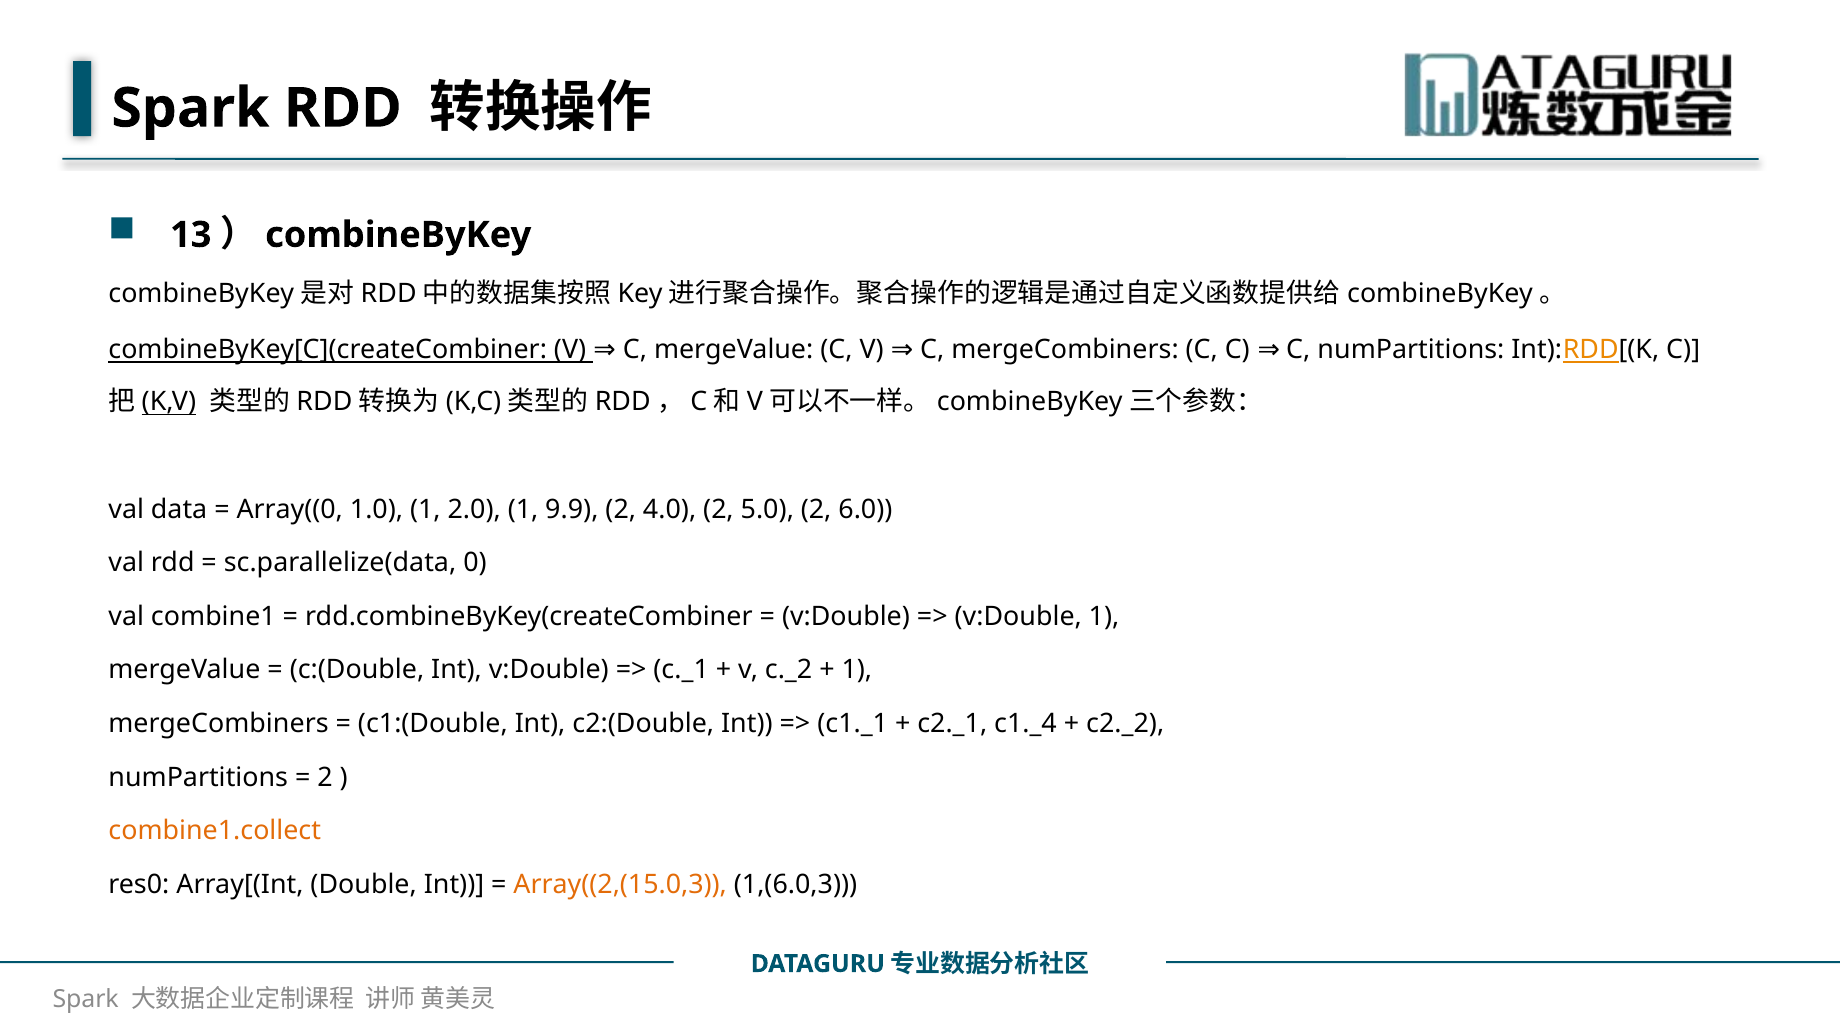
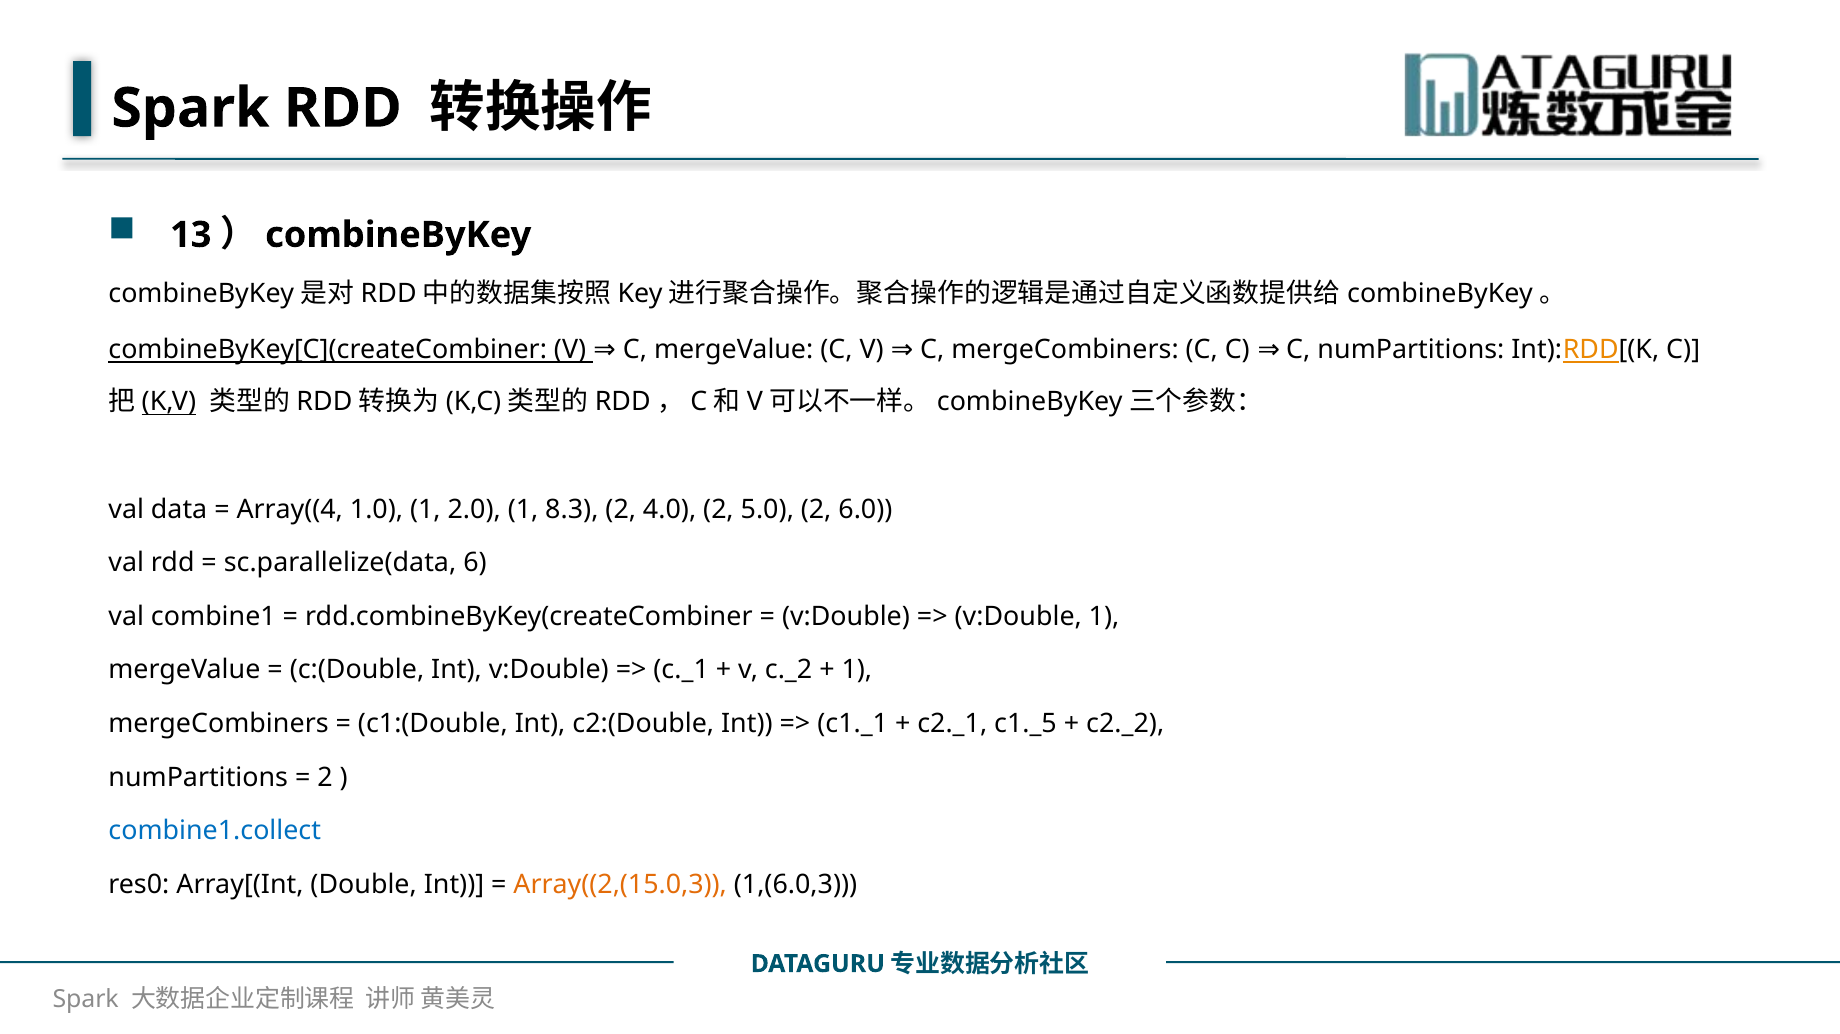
Array((0: Array((0 -> Array((4
9.9: 9.9 -> 8.3
0: 0 -> 6
c1._4: c1._4 -> c1._5
combine1.collect colour: orange -> blue
